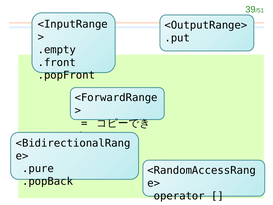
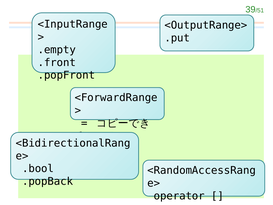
.pure: .pure -> .bool
